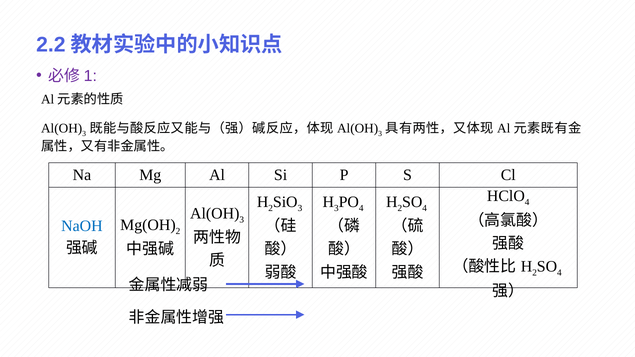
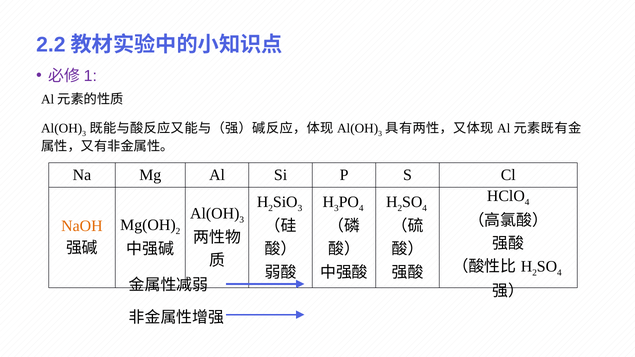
NaOH colour: blue -> orange
